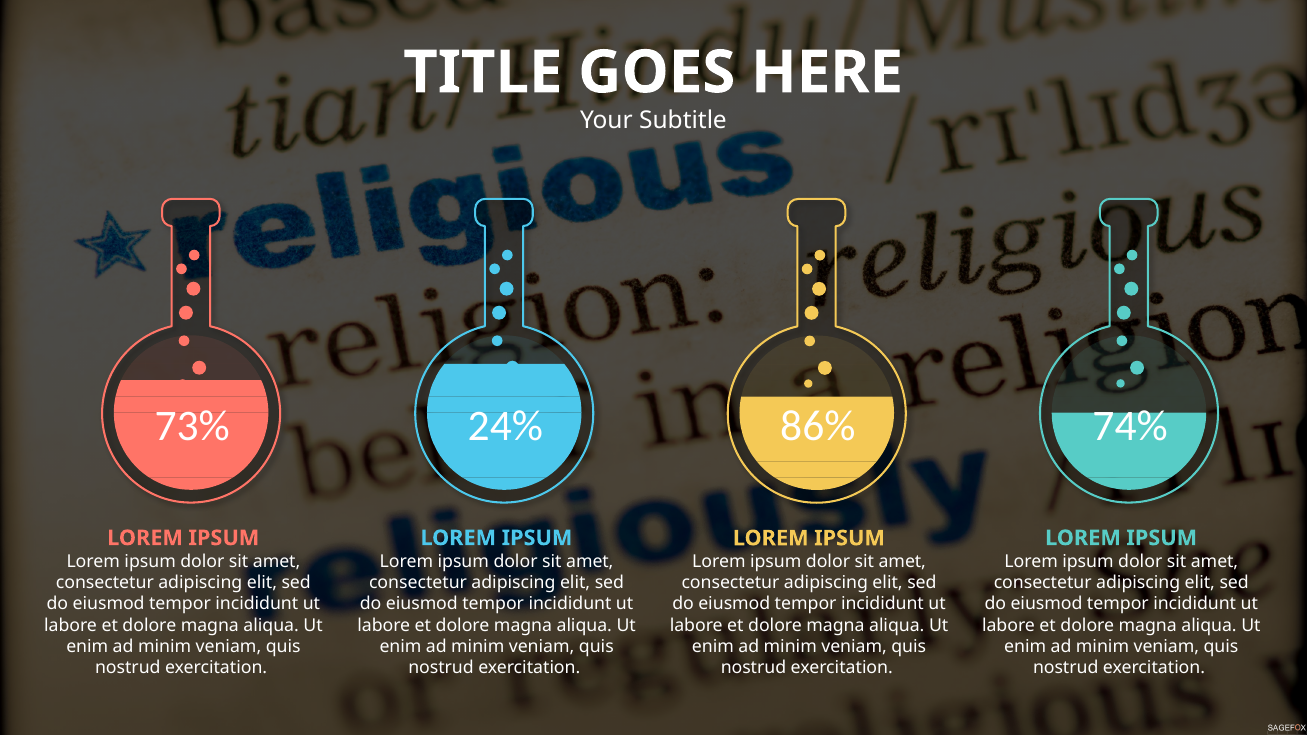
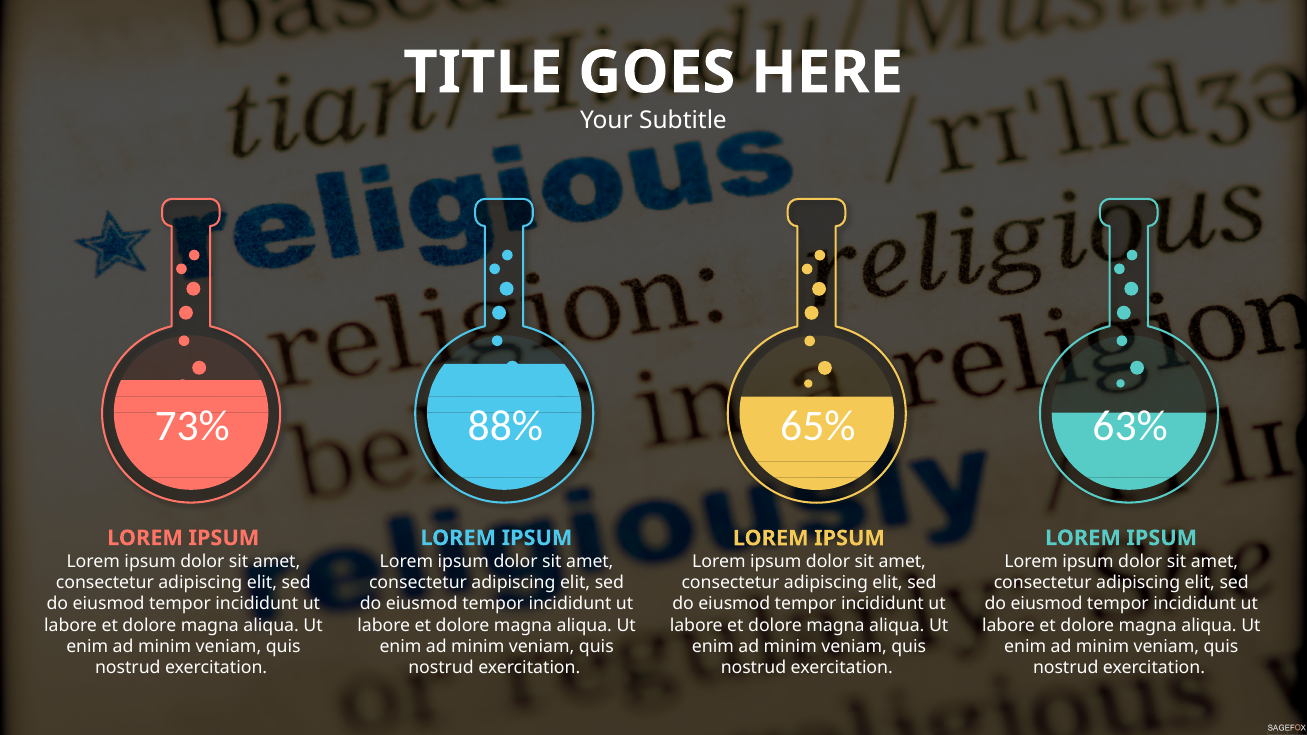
24%: 24% -> 88%
74%: 74% -> 63%
86%: 86% -> 65%
